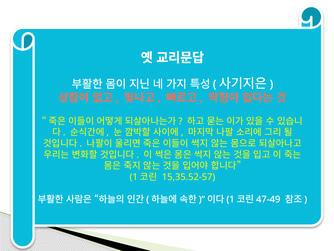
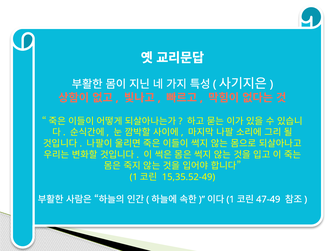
15,35.52-57: 15,35.52-57 -> 15,35.52-49
